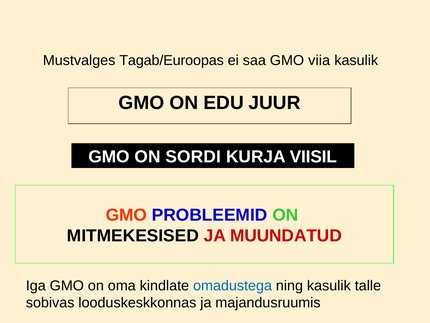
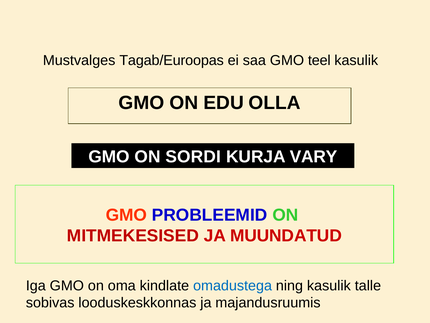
viia: viia -> teel
JUUR: JUUR -> OLLA
VIISIL: VIISIL -> VARY
MITMEKESISED colour: black -> red
